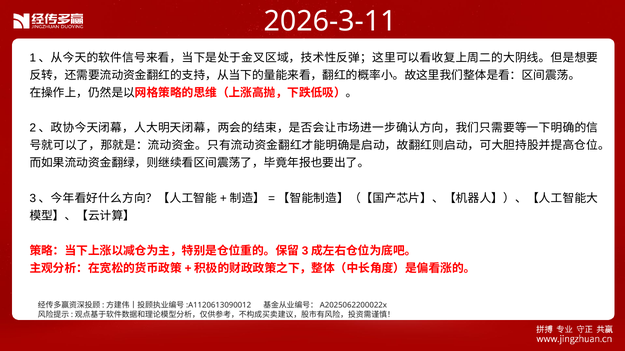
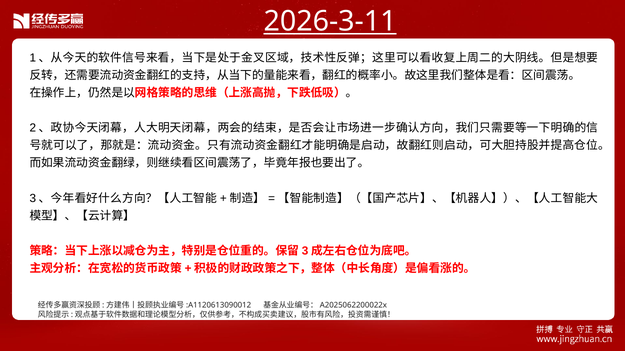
2026-3-11 underline: none -> present
